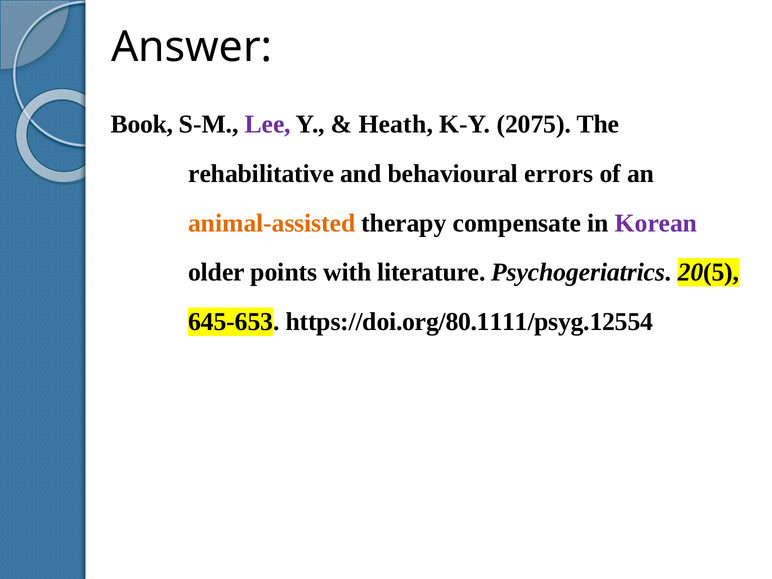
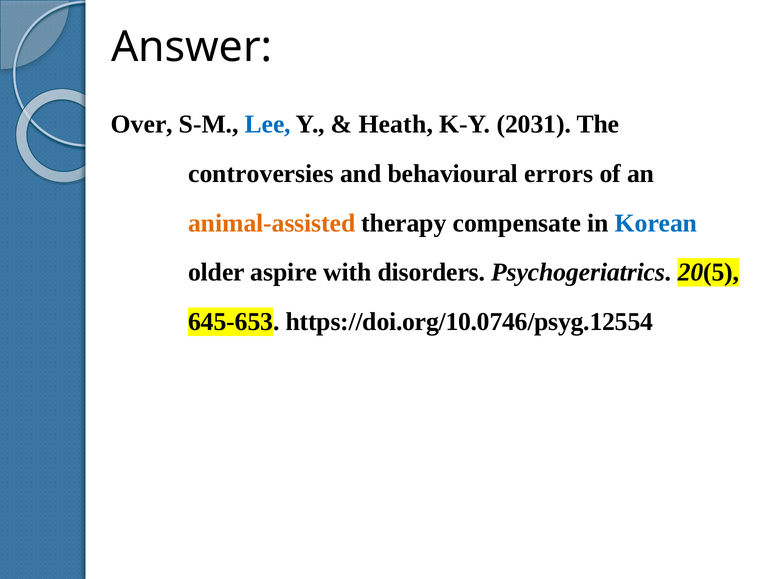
Book: Book -> Over
Lee colour: purple -> blue
2075: 2075 -> 2031
rehabilitative: rehabilitative -> controversies
Korean colour: purple -> blue
points: points -> aspire
literature: literature -> disorders
https://doi.org/80.1111/psyg.12554: https://doi.org/80.1111/psyg.12554 -> https://doi.org/10.0746/psyg.12554
